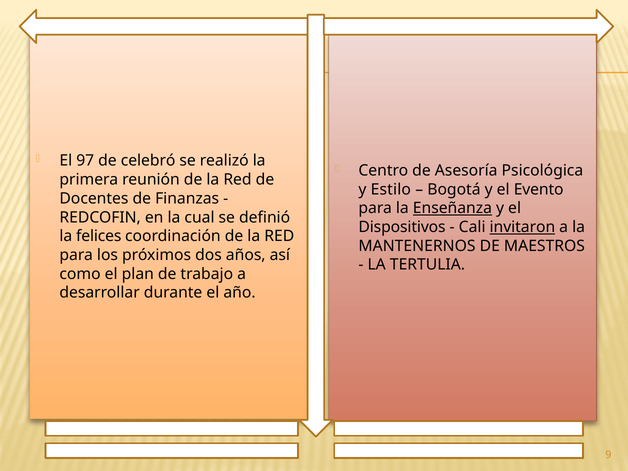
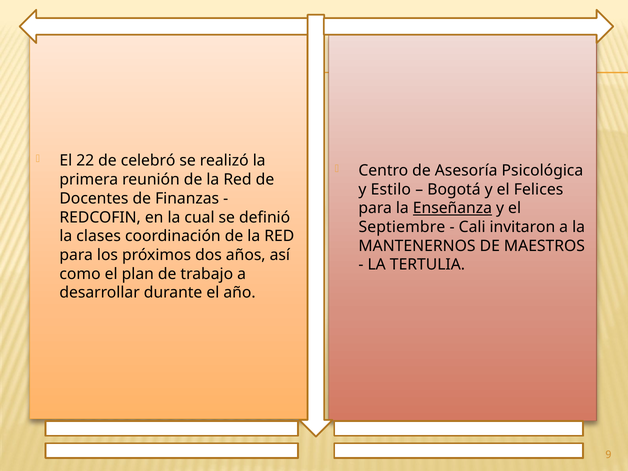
97: 97 -> 22
Evento: Evento -> Felices
Dispositivos: Dispositivos -> Septiembre
invitaron underline: present -> none
felices: felices -> clases
